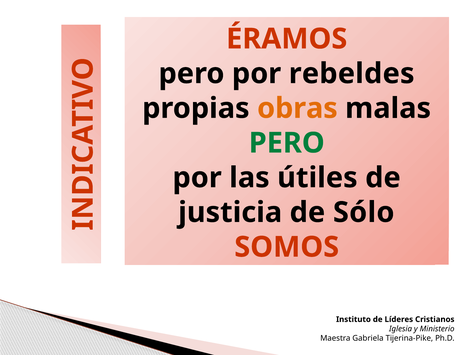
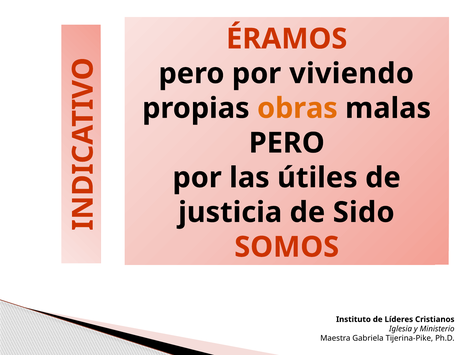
rebeldes: rebeldes -> viviendo
PERO at (287, 143) colour: green -> black
Sólo: Sólo -> Sido
